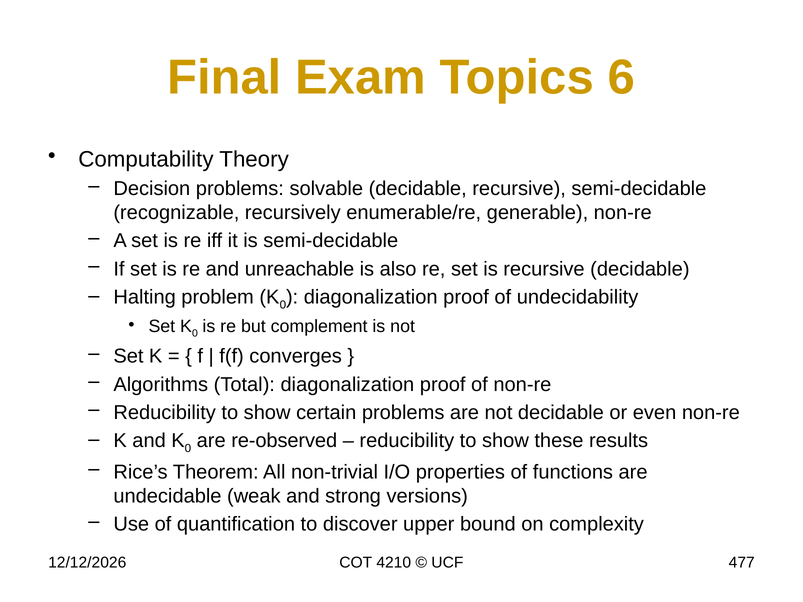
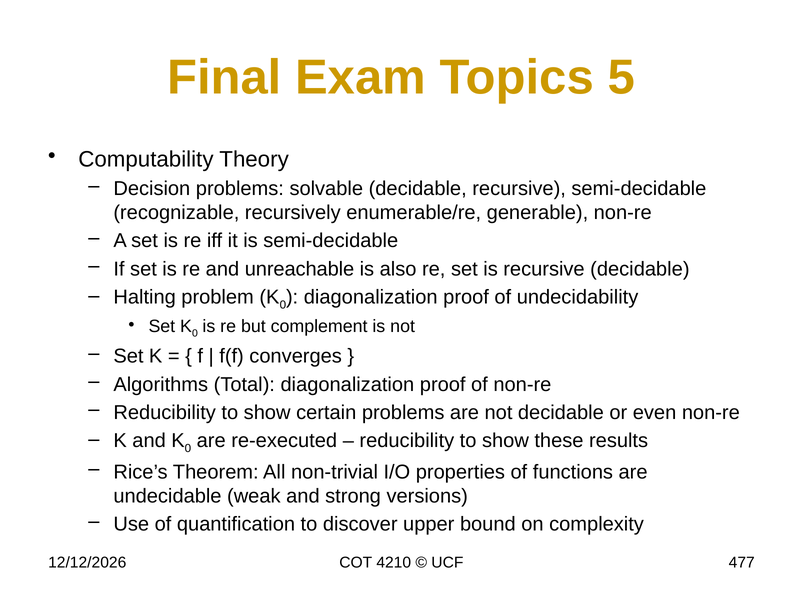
6: 6 -> 5
re-observed: re-observed -> re-executed
